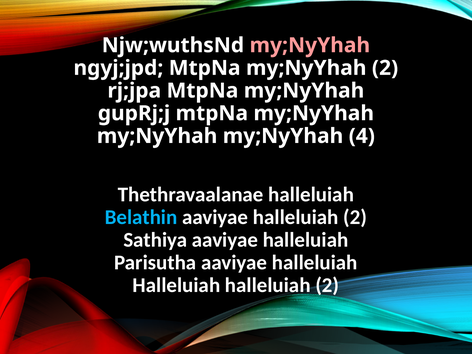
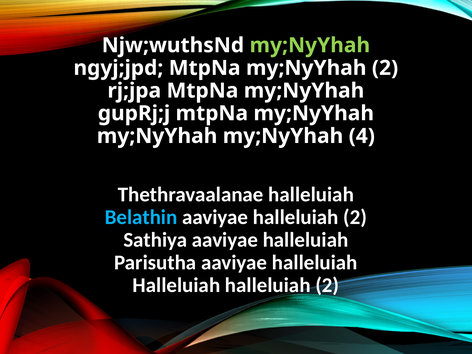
my;NyYhah at (310, 45) colour: pink -> light green
